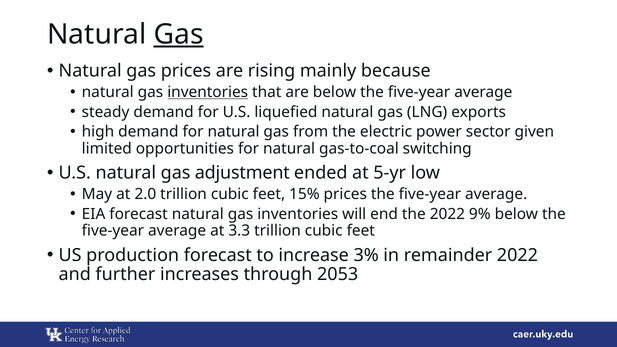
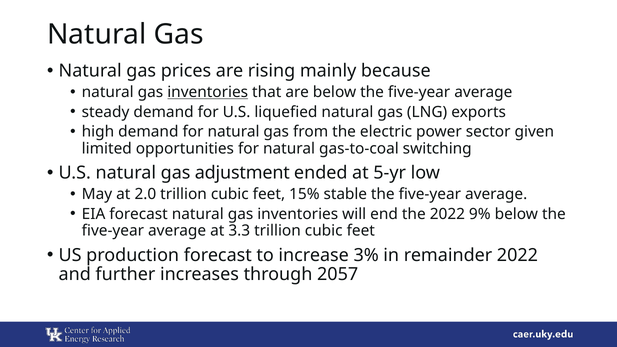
Gas at (179, 34) underline: present -> none
15% prices: prices -> stable
2053: 2053 -> 2057
